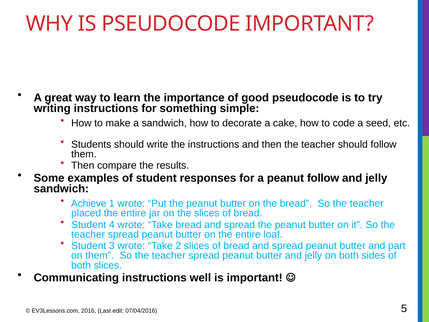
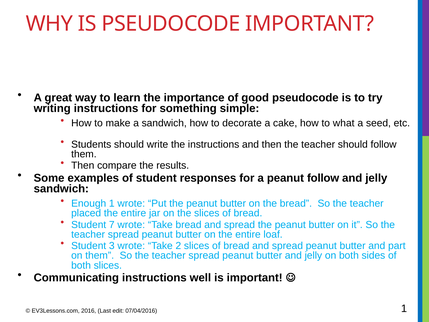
code: code -> what
Achieve: Achieve -> Enough
4: 4 -> 7
07/04/2016 5: 5 -> 1
